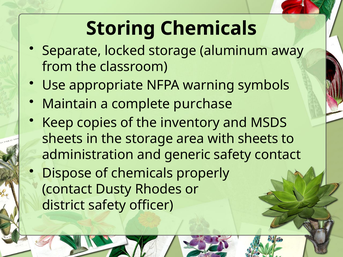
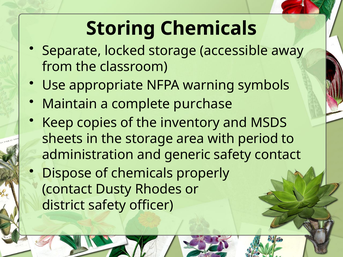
aluminum: aluminum -> accessible
with sheets: sheets -> period
